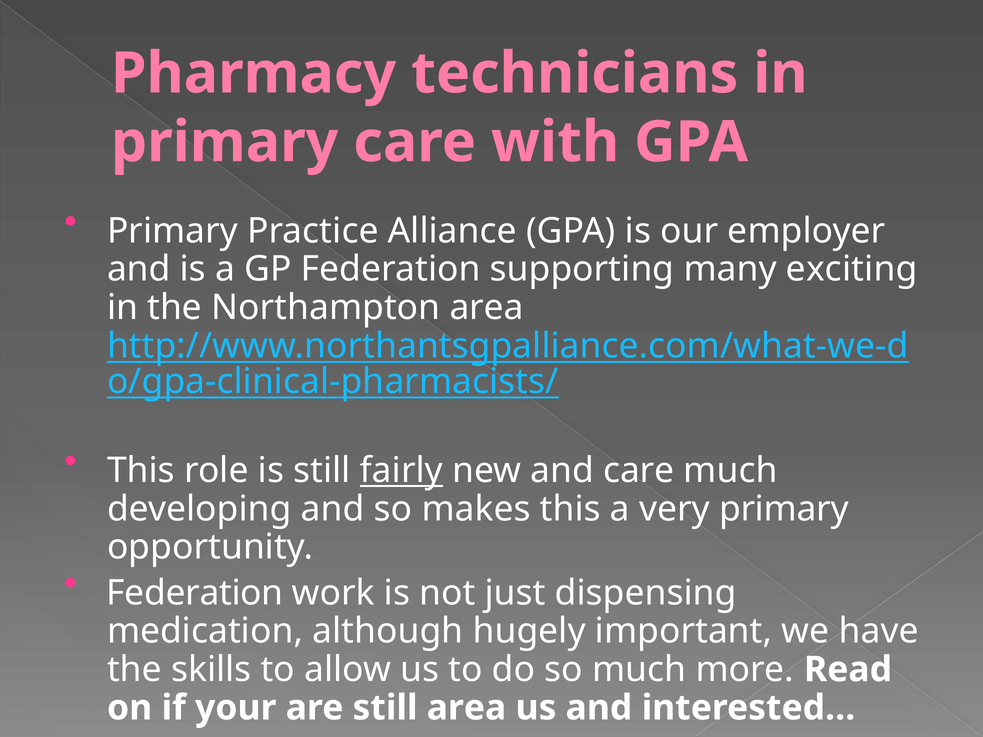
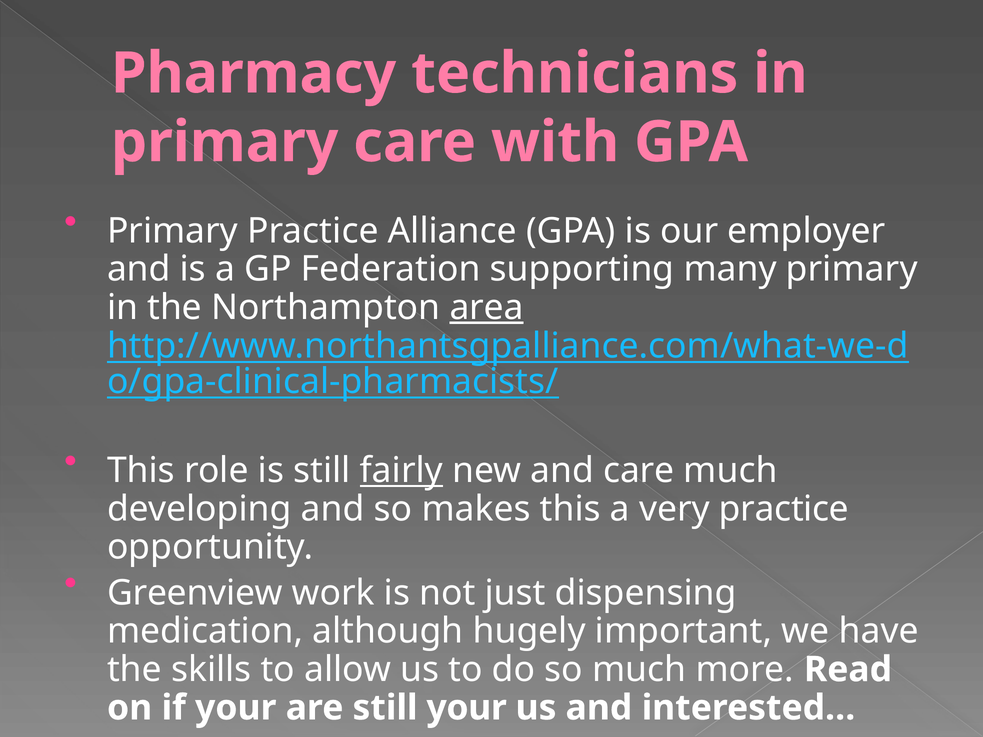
many exciting: exciting -> primary
area at (487, 308) underline: none -> present
very primary: primary -> practice
Federation at (195, 593): Federation -> Greenview
still area: area -> your
